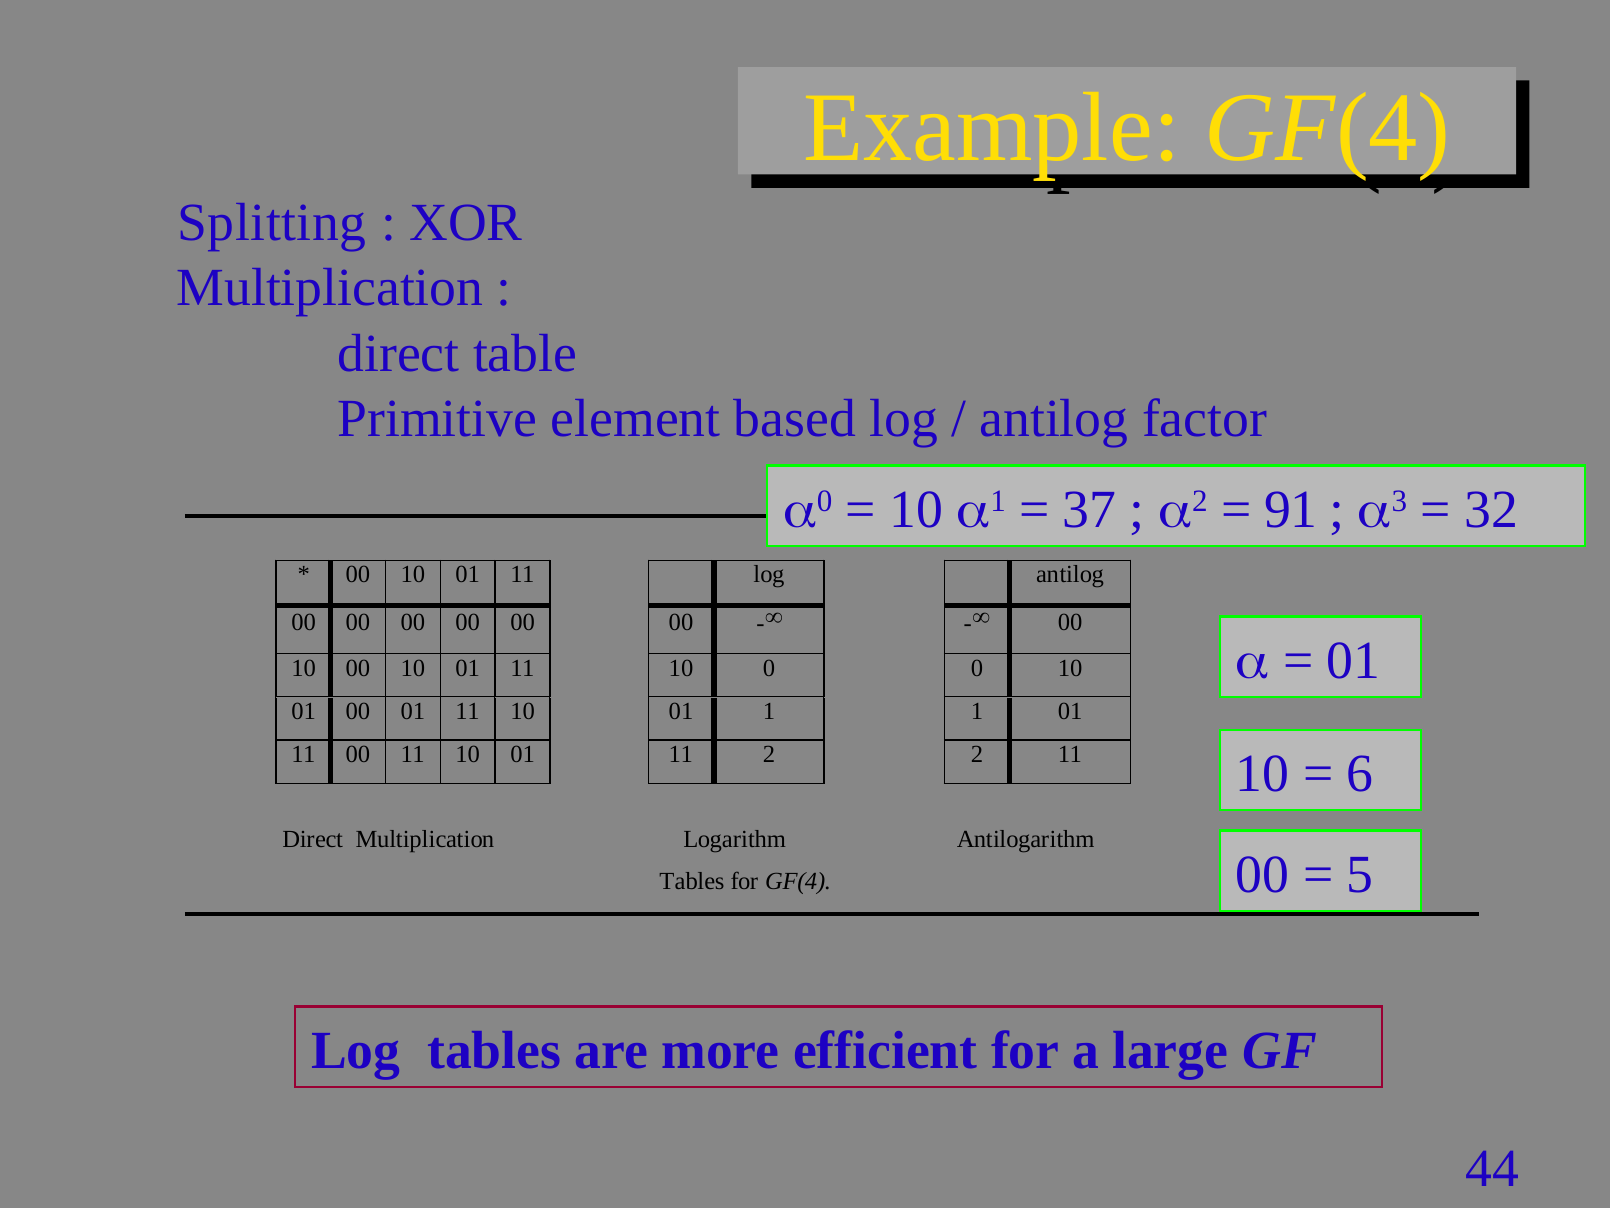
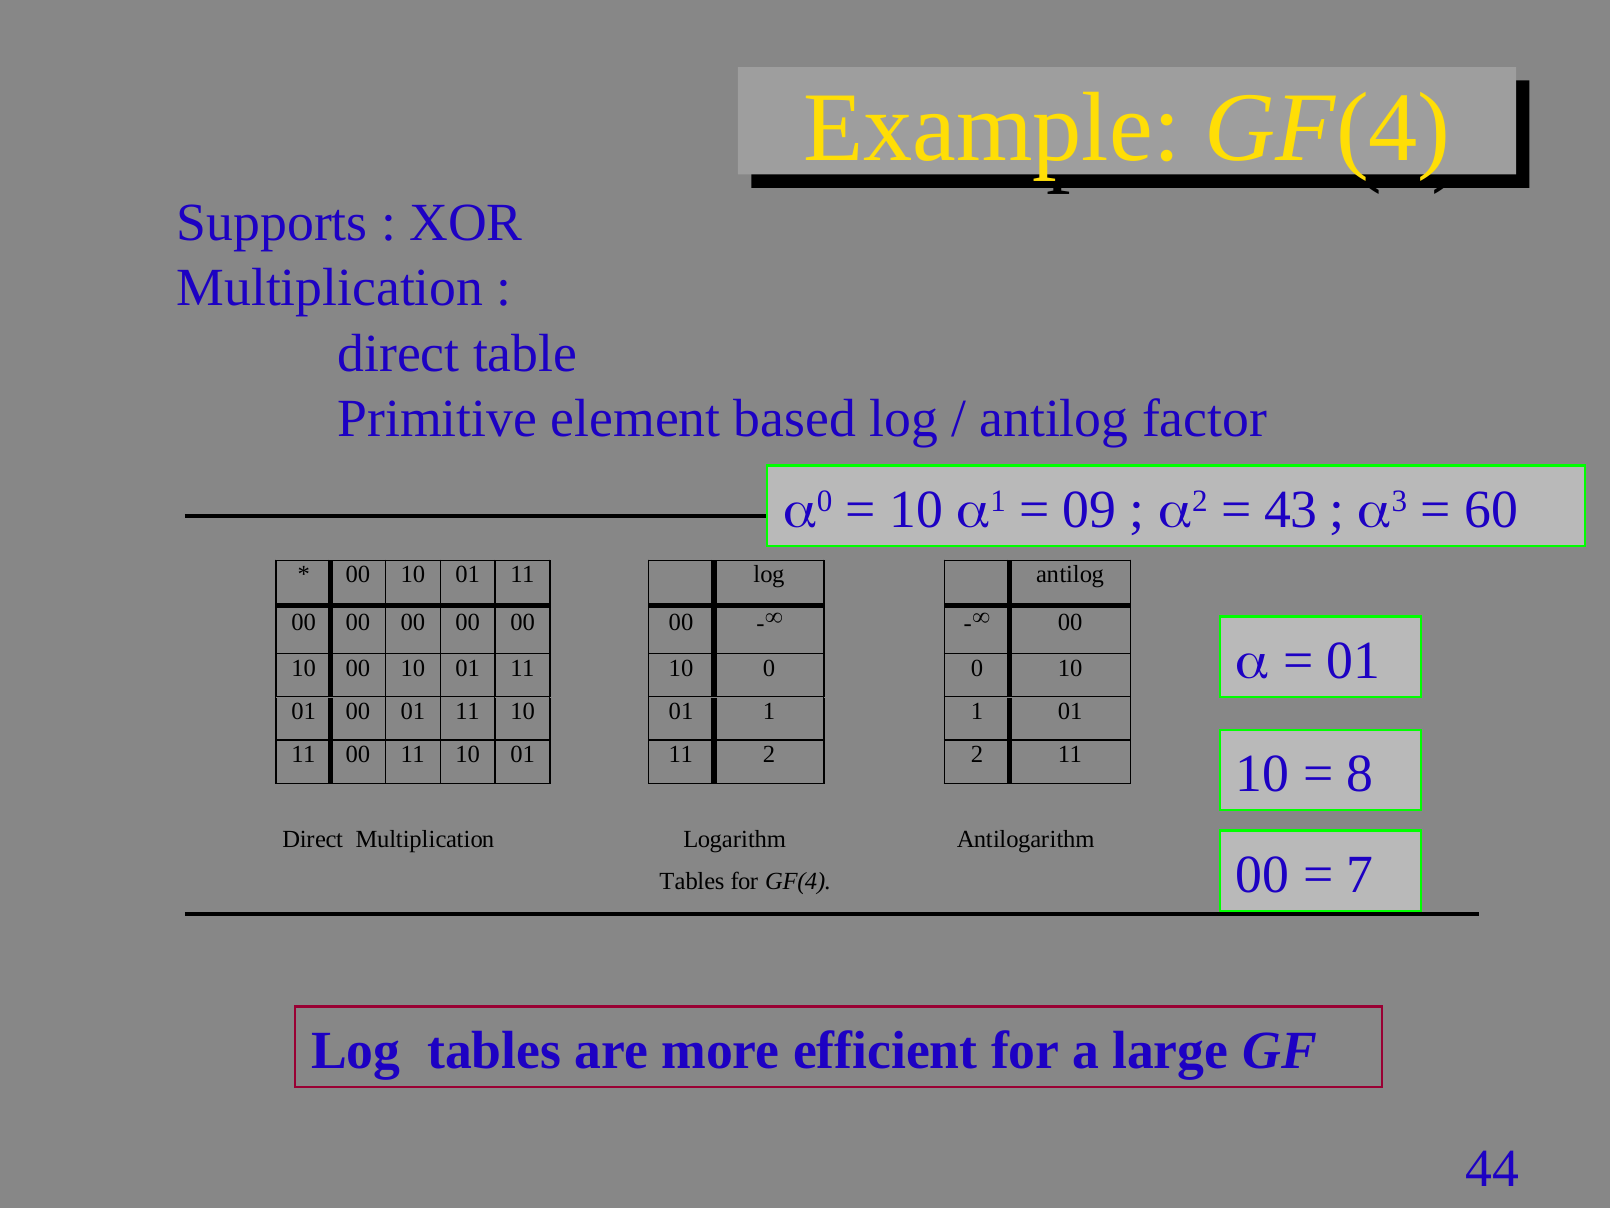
Splitting: Splitting -> Supports
37: 37 -> 09
91: 91 -> 43
32: 32 -> 60
6: 6 -> 8
5: 5 -> 7
